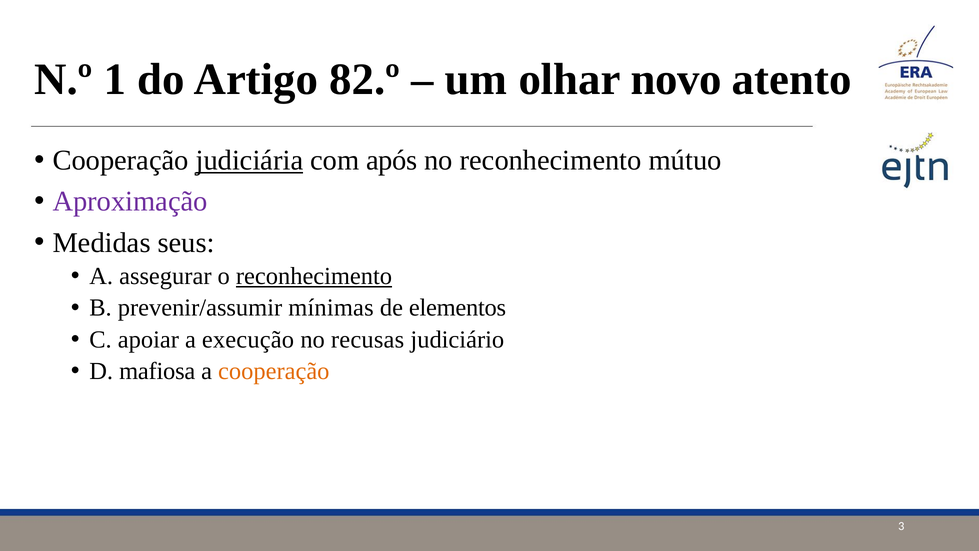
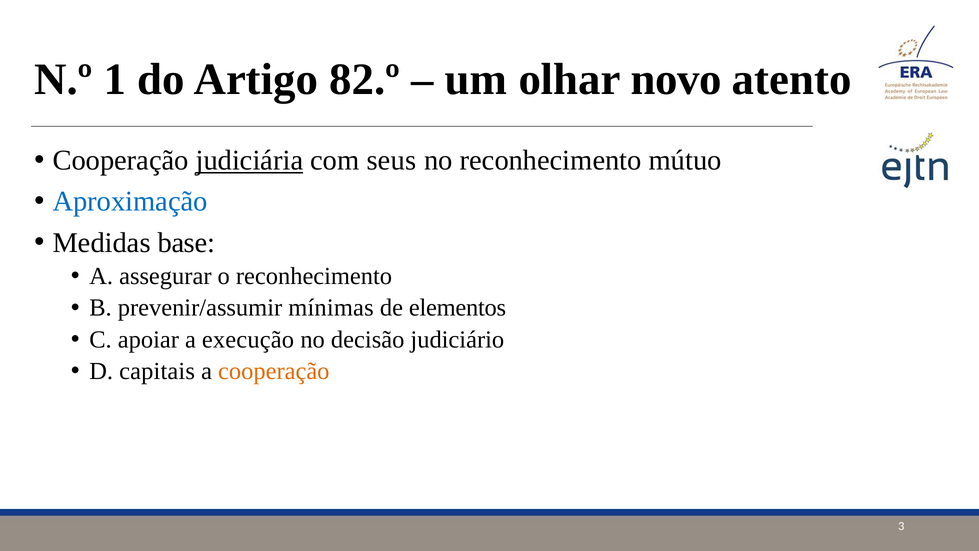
após: após -> seus
Aproximação colour: purple -> blue
seus: seus -> base
reconhecimento at (314, 276) underline: present -> none
recusas: recusas -> decisão
mafiosa: mafiosa -> capitais
